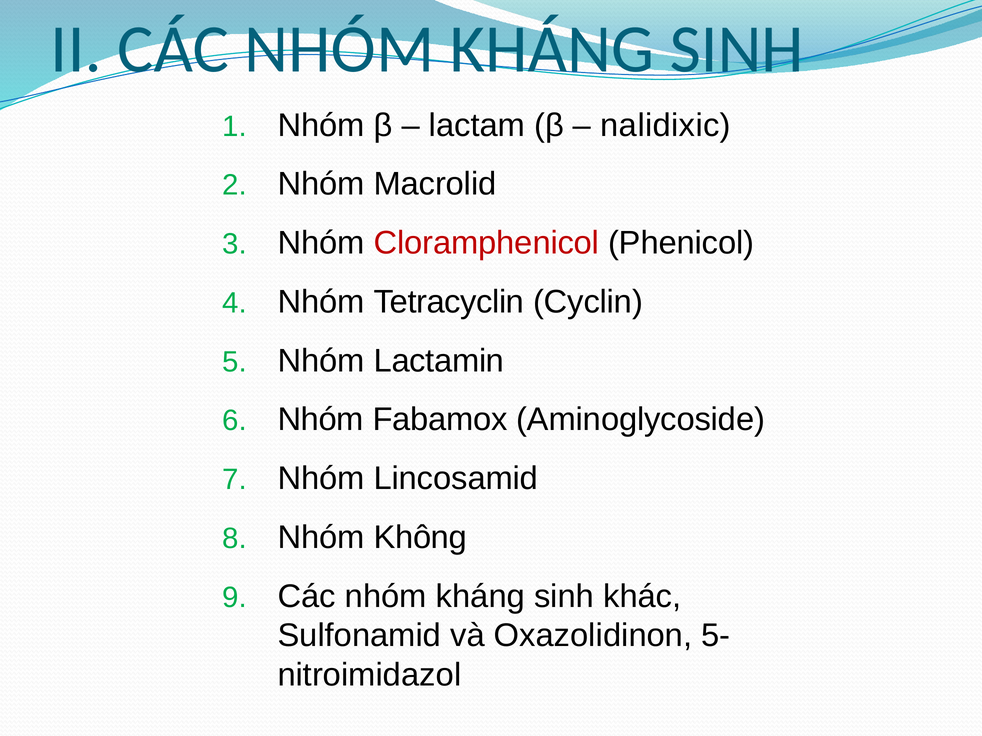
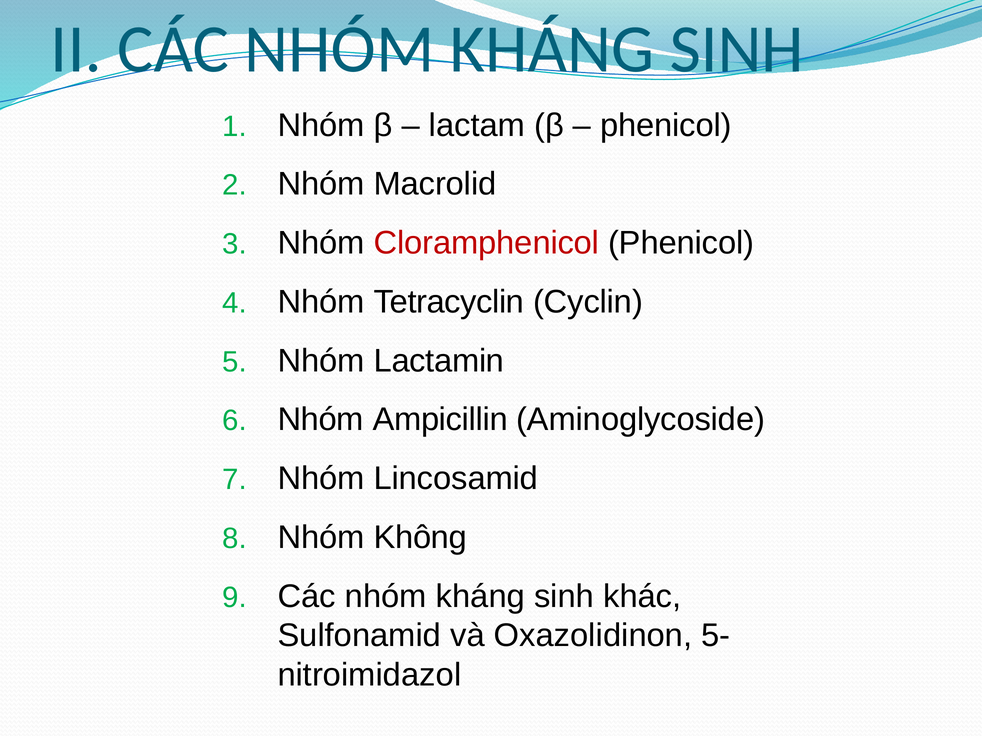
nalidixic at (666, 125): nalidixic -> phenicol
Fabamox: Fabamox -> Ampicillin
